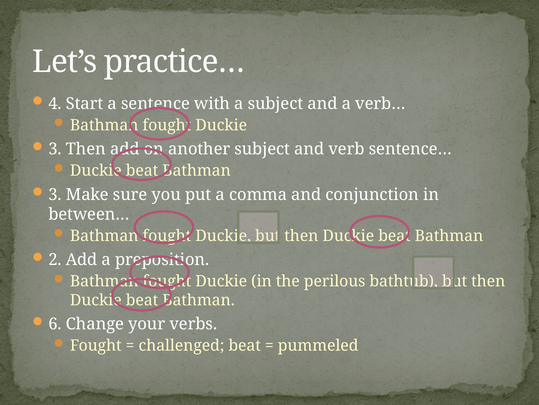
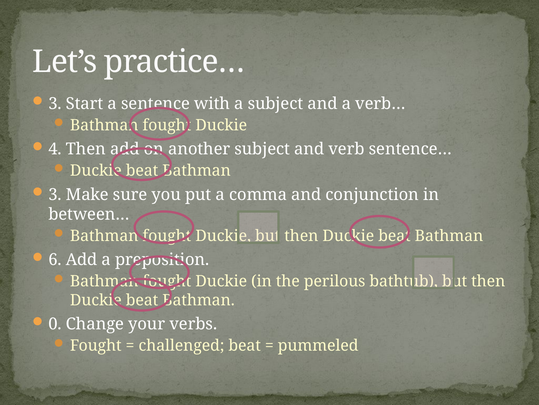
4 at (55, 104): 4 -> 3
3 at (55, 149): 3 -> 4
2: 2 -> 6
6: 6 -> 0
